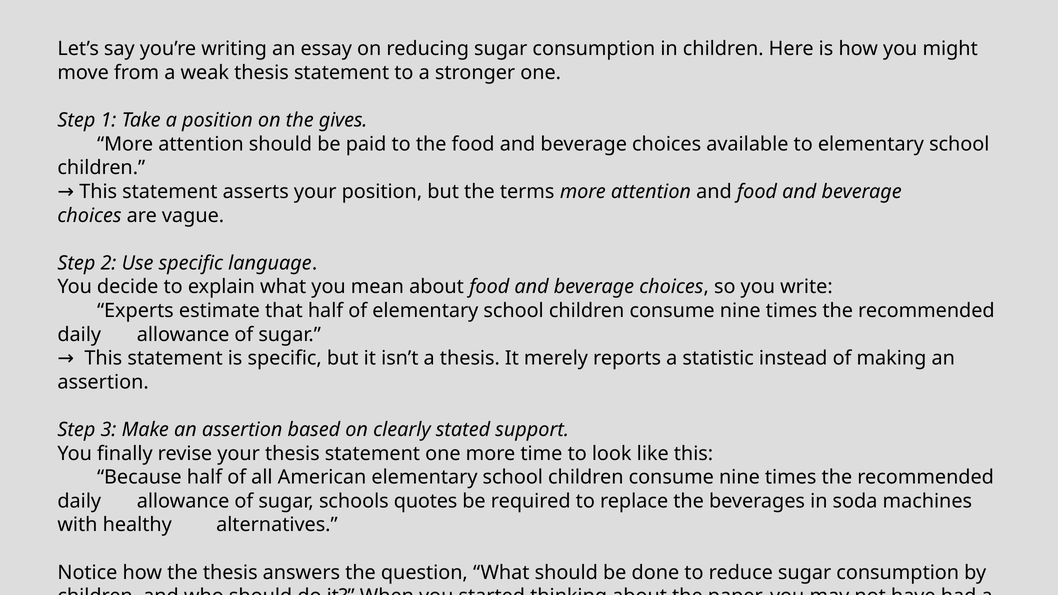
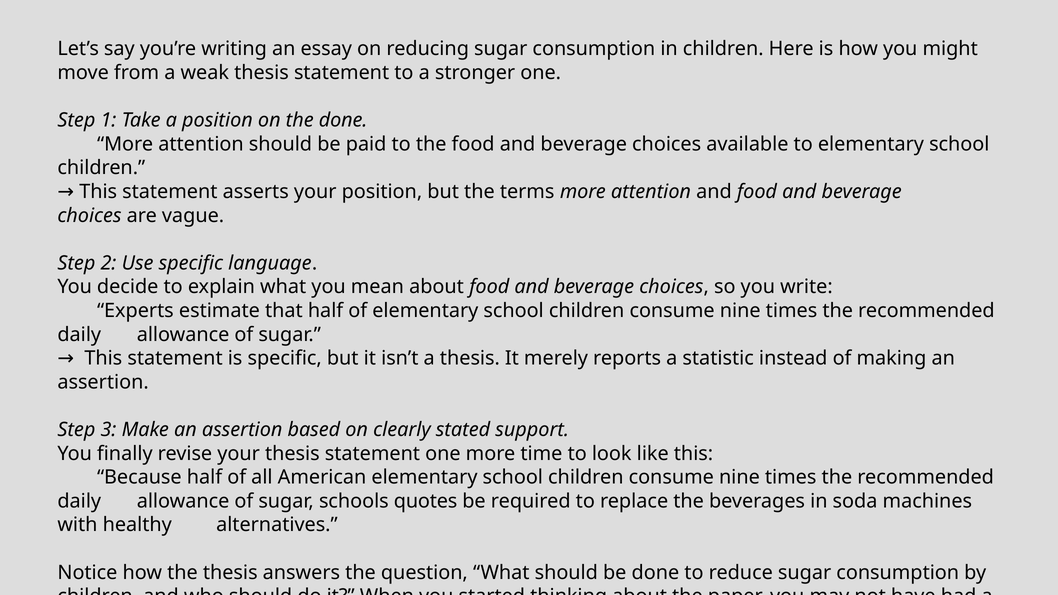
the gives: gives -> done
